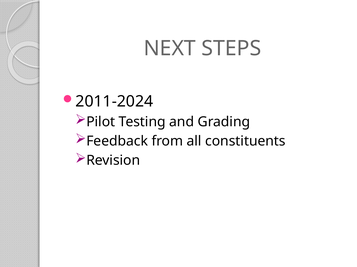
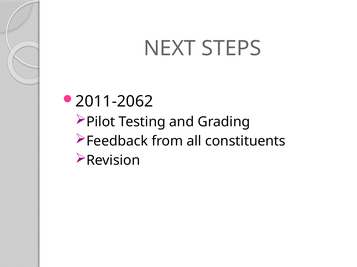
2011-2024: 2011-2024 -> 2011-2062
